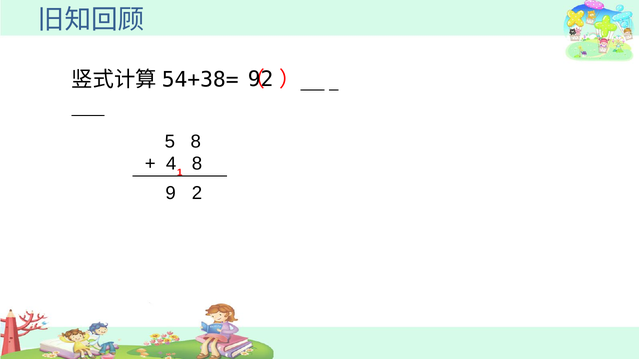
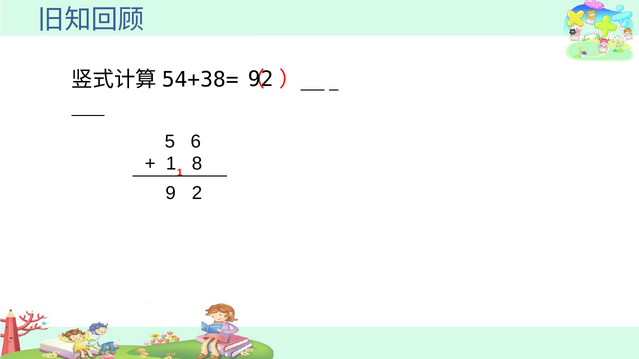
5 8: 8 -> 6
4 at (171, 164): 4 -> 1
